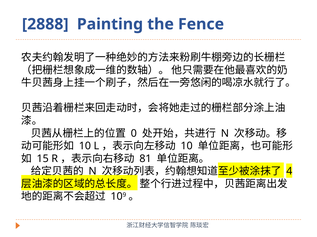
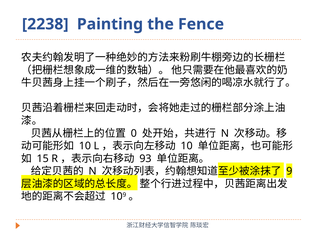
2888: 2888 -> 2238
81: 81 -> 93
4: 4 -> 9
